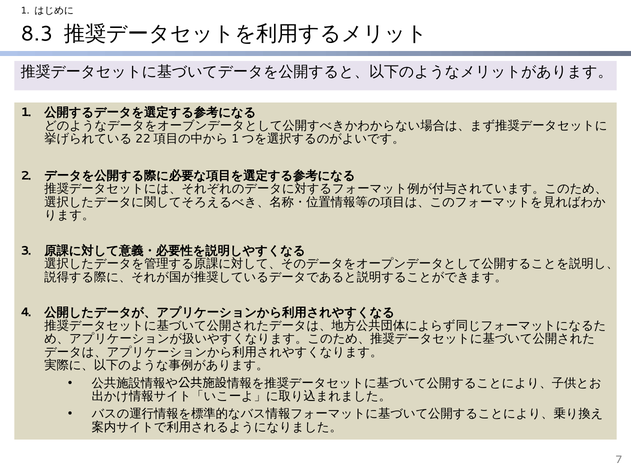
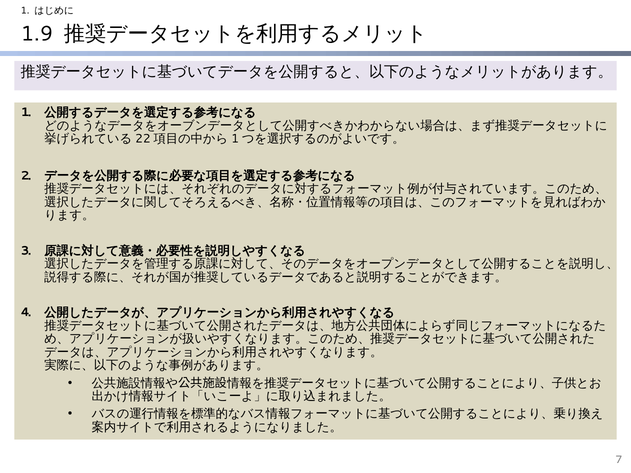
8.3: 8.3 -> 1.9
